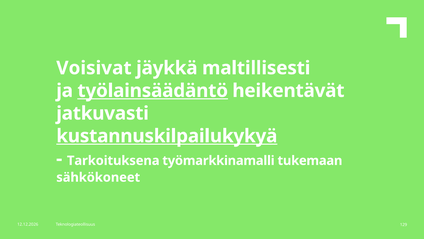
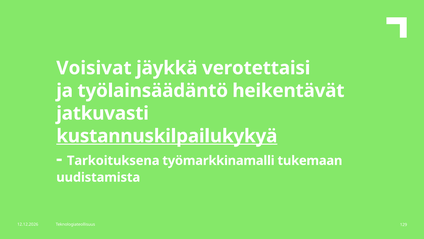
maltillisesti: maltillisesti -> verotettaisi
työlainsäädäntö underline: present -> none
sähkökoneet: sähkökoneet -> uudistamista
